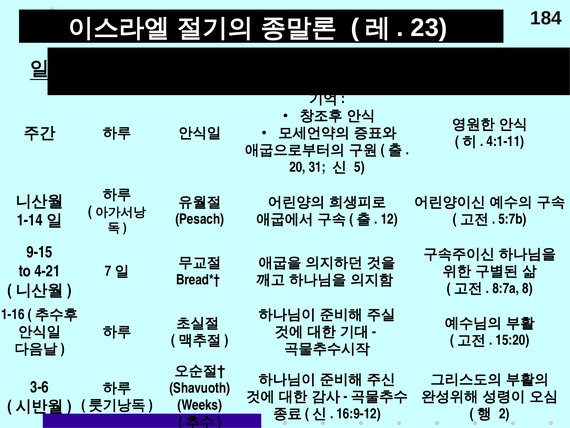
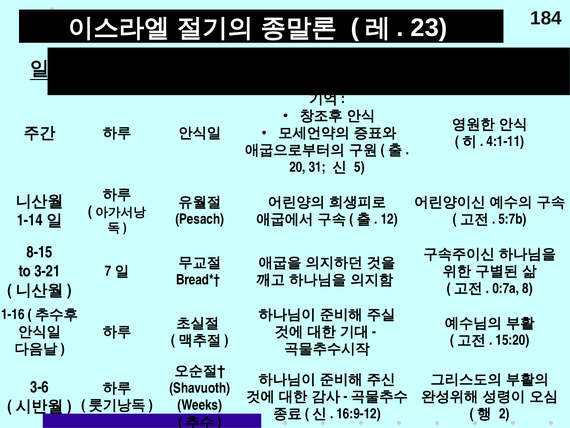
9-15: 9-15 -> 8-15
4-21: 4-21 -> 3-21
8:7a: 8:7a -> 0:7a
